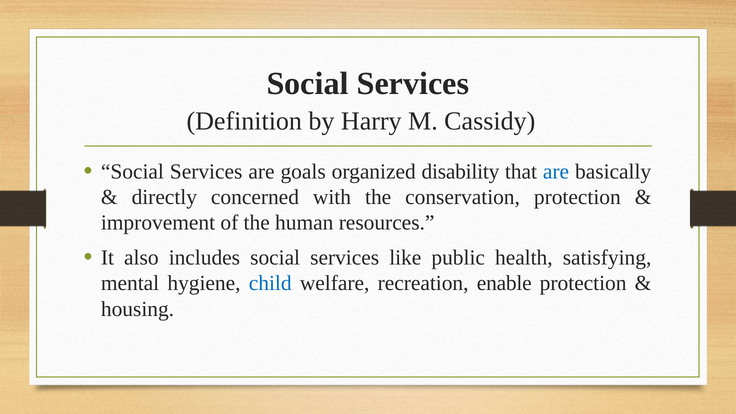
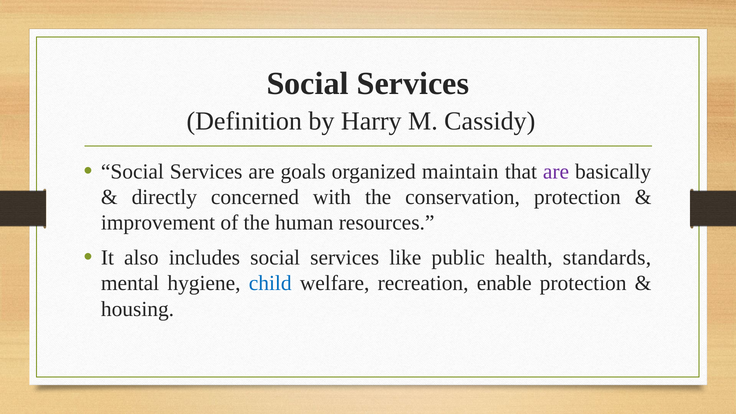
disability: disability -> maintain
are at (556, 171) colour: blue -> purple
satisfying: satisfying -> standards
